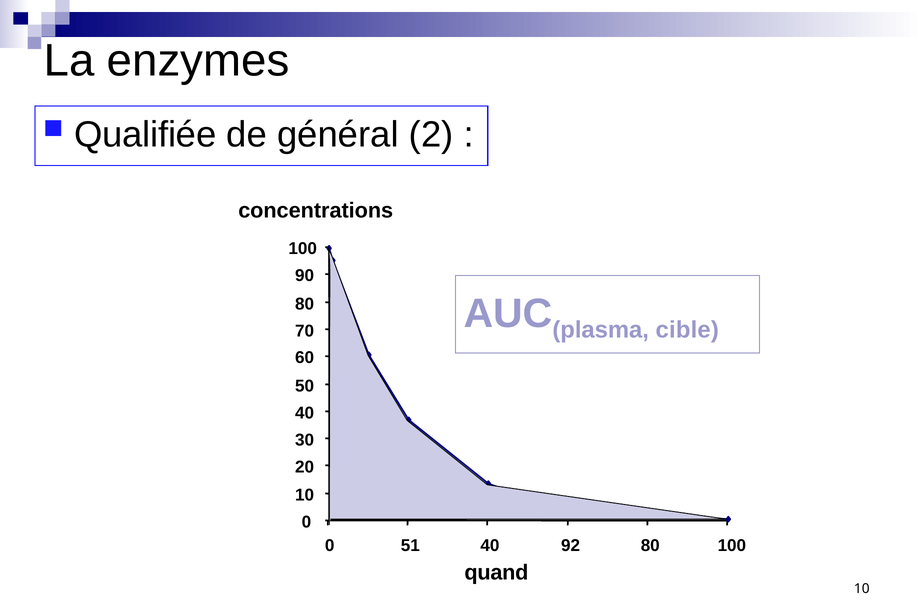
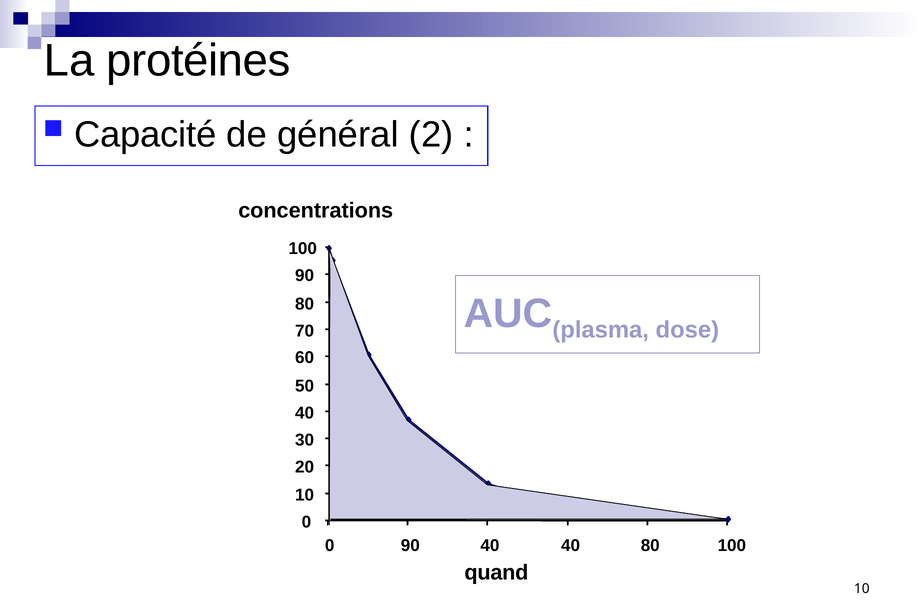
enzymes: enzymes -> protéines
Qualifiée: Qualifiée -> Capacité
cible: cible -> dose
0 51: 51 -> 90
40 92: 92 -> 40
